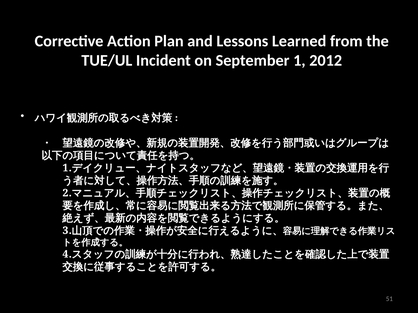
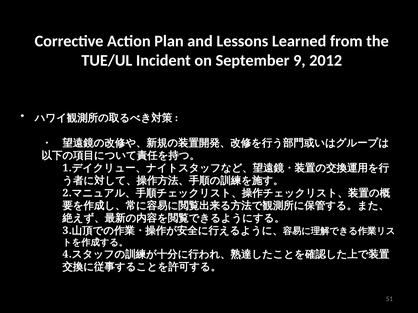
1: 1 -> 9
